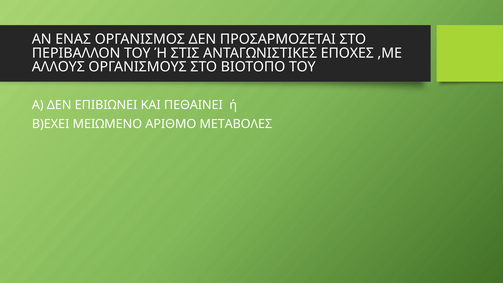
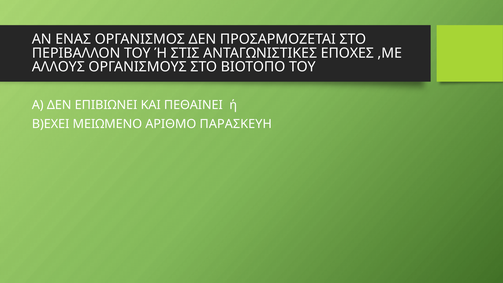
ΜΕΤΑΒΟΛΕΣ: ΜΕΤΑΒΟΛΕΣ -> ΠΑΡΑΣΚΕΥΗ
